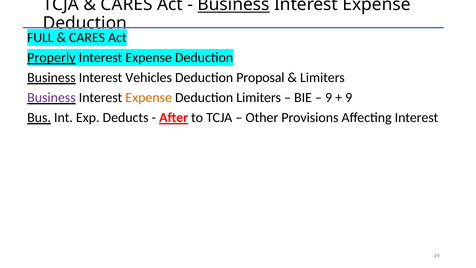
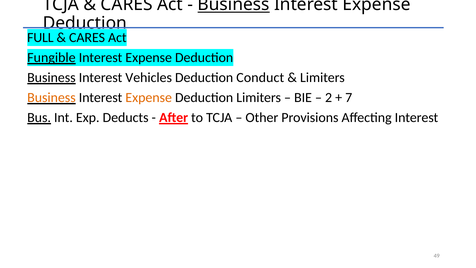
Properly: Properly -> Fungible
Proposal: Proposal -> Conduct
Business at (51, 97) colour: purple -> orange
9 at (329, 97): 9 -> 2
9 at (349, 97): 9 -> 7
